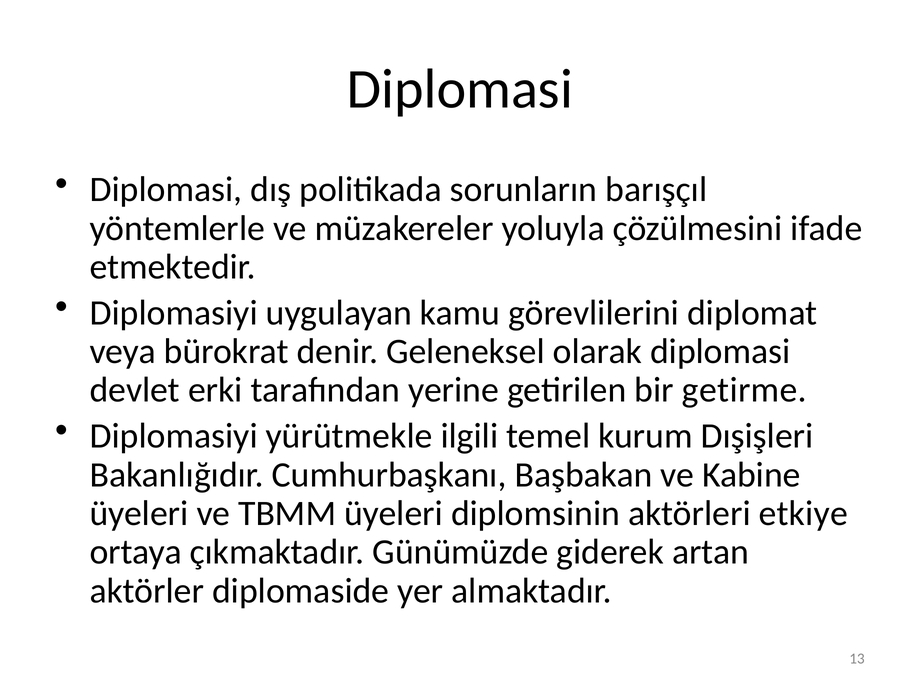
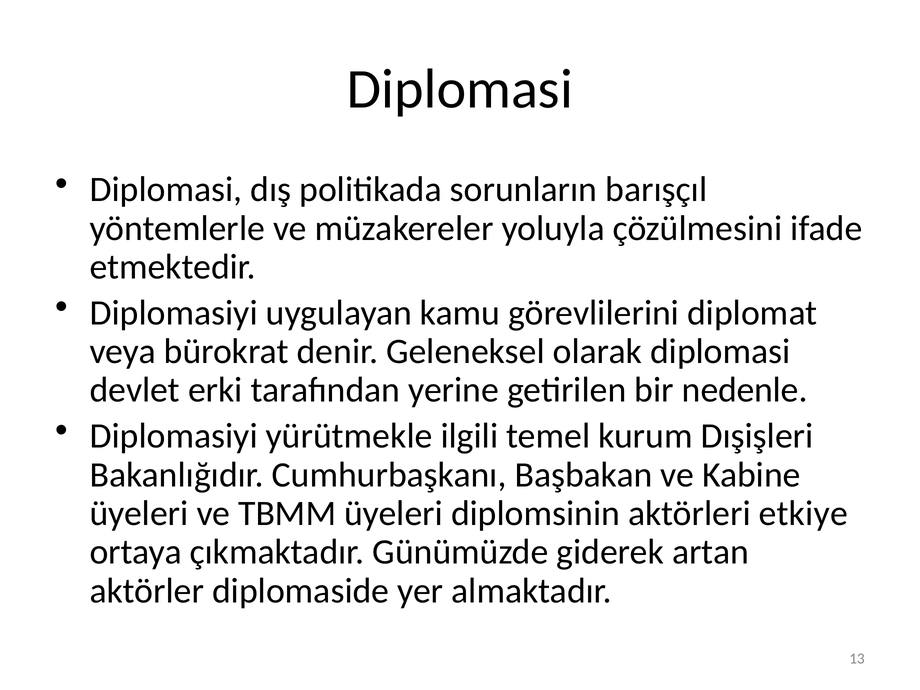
getirme: getirme -> nedenle
